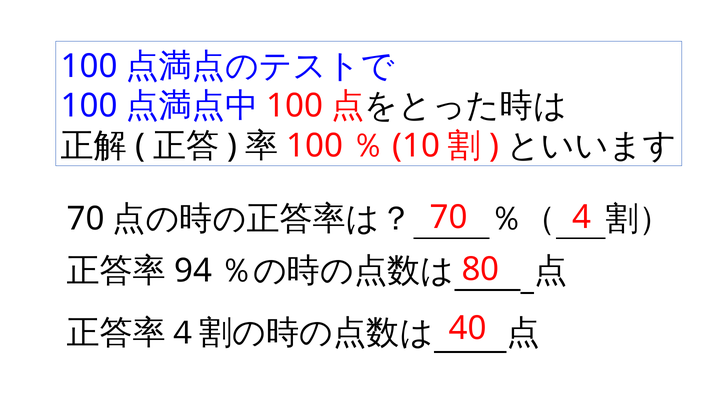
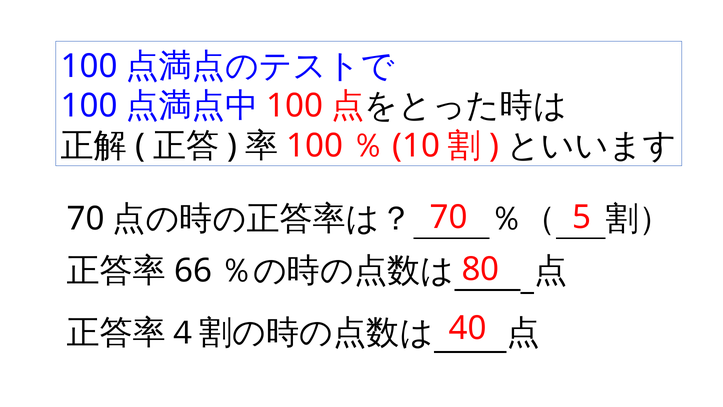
4: 4 -> 5
94: 94 -> 66
